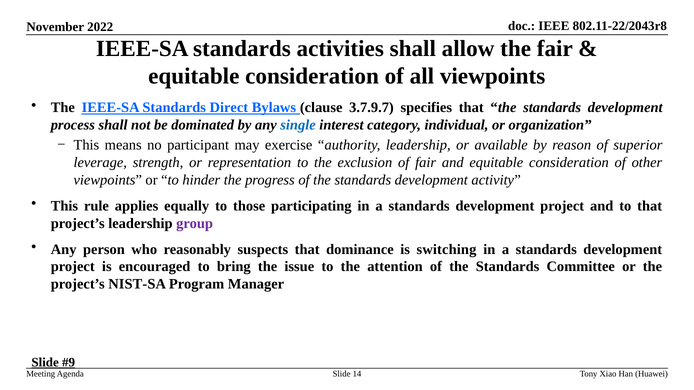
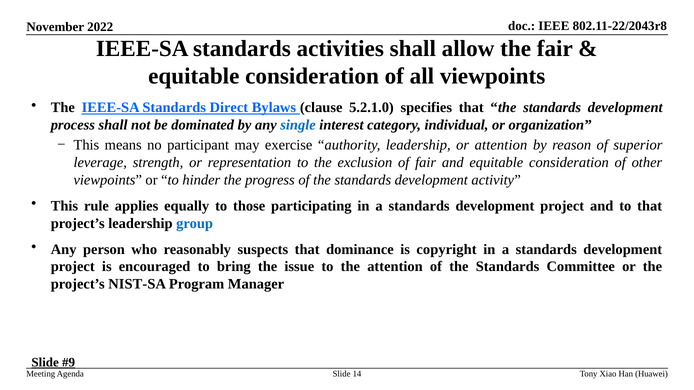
3.7.9.7: 3.7.9.7 -> 5.2.1.0
or available: available -> attention
group colour: purple -> blue
switching: switching -> copyright
